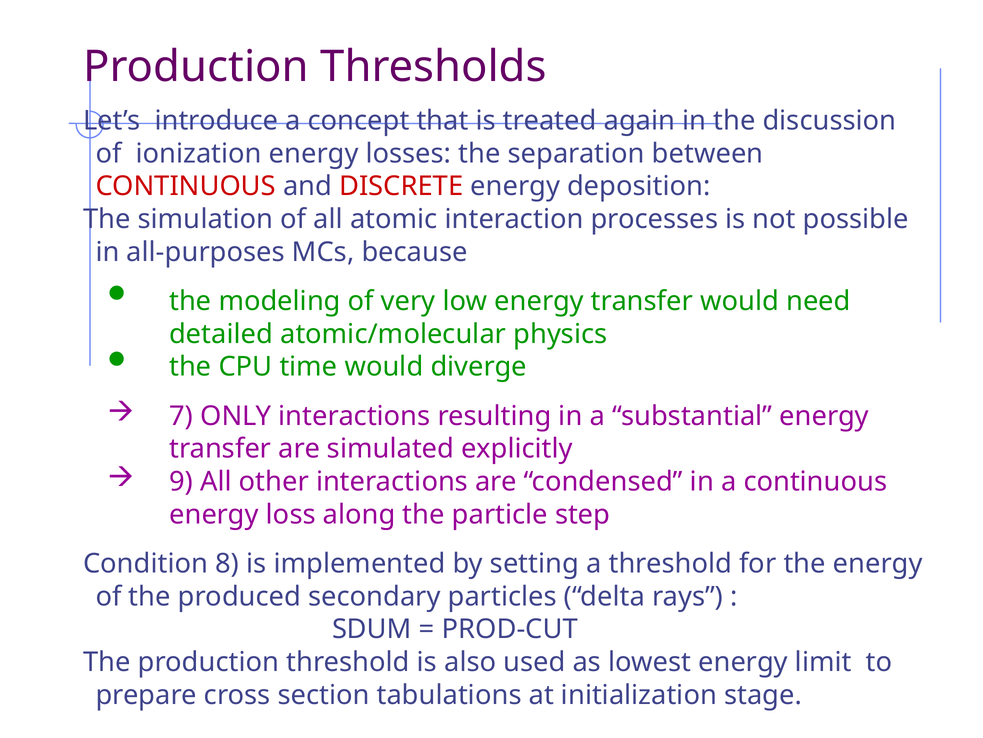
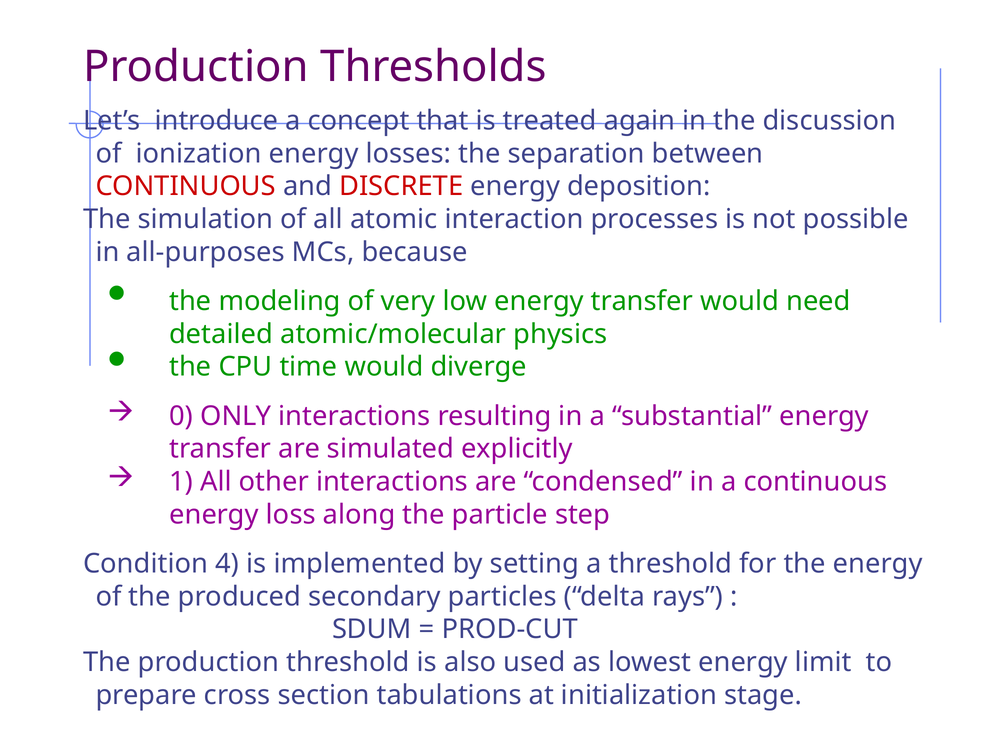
7: 7 -> 0
9: 9 -> 1
8: 8 -> 4
